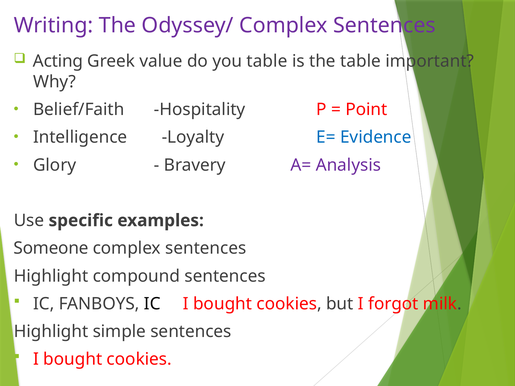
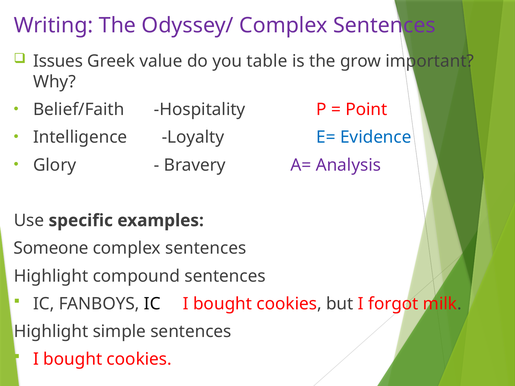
Acting: Acting -> Issues
the table: table -> grow
